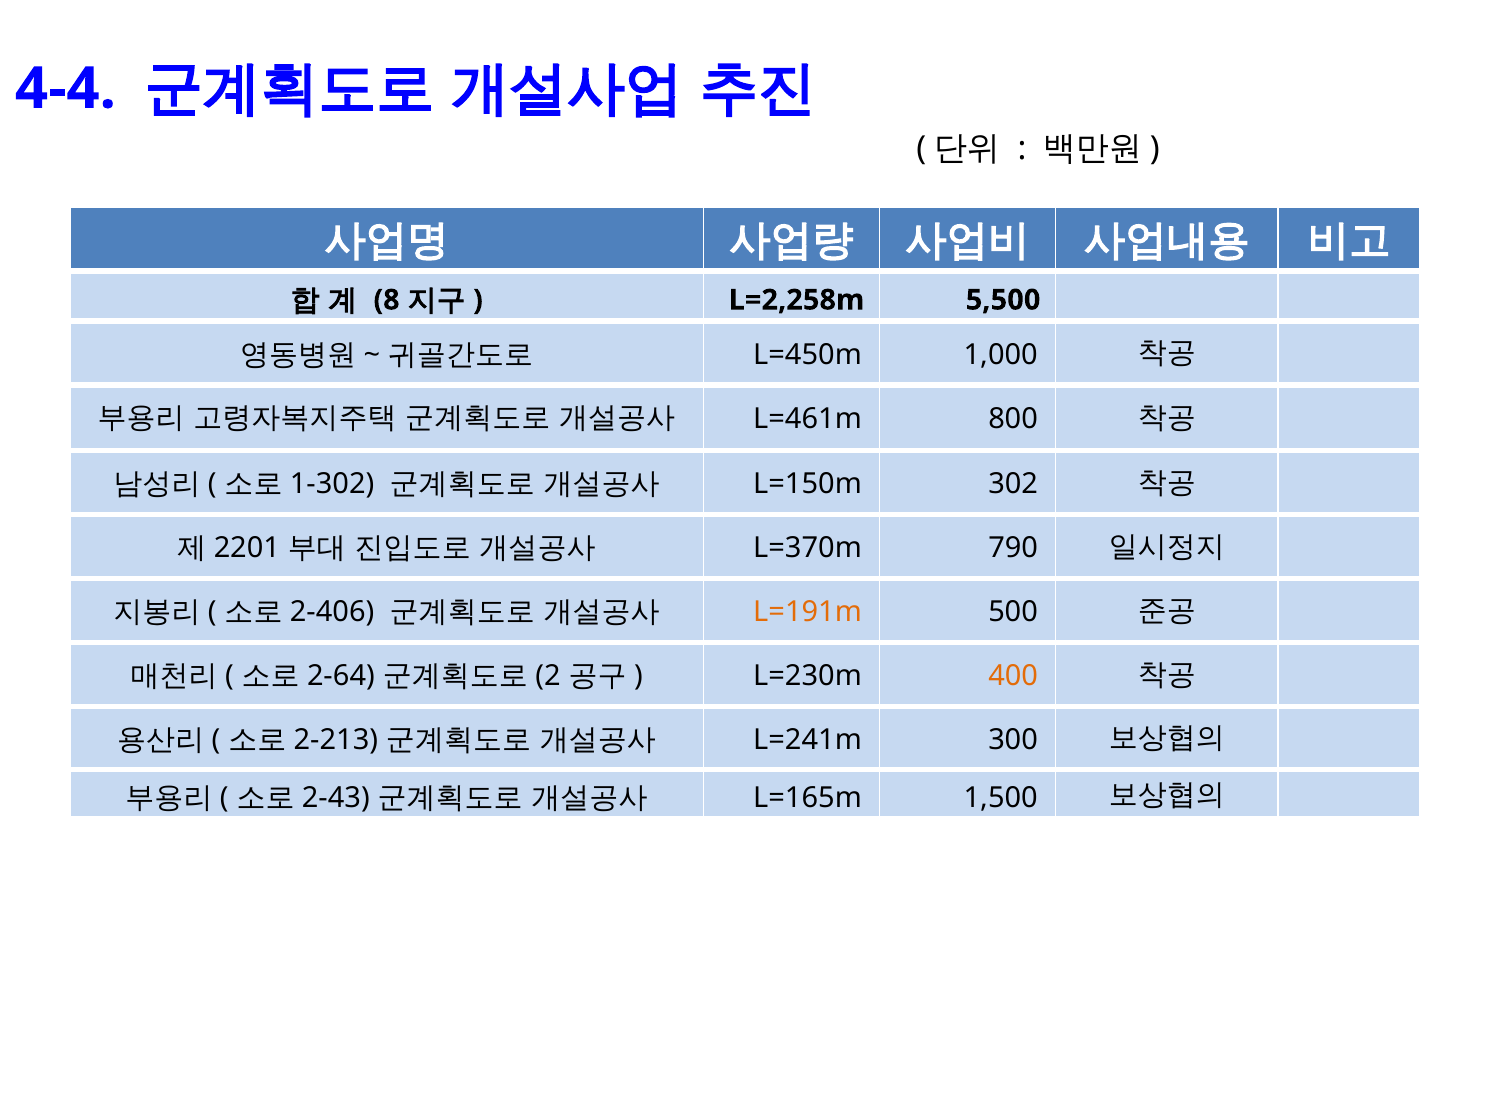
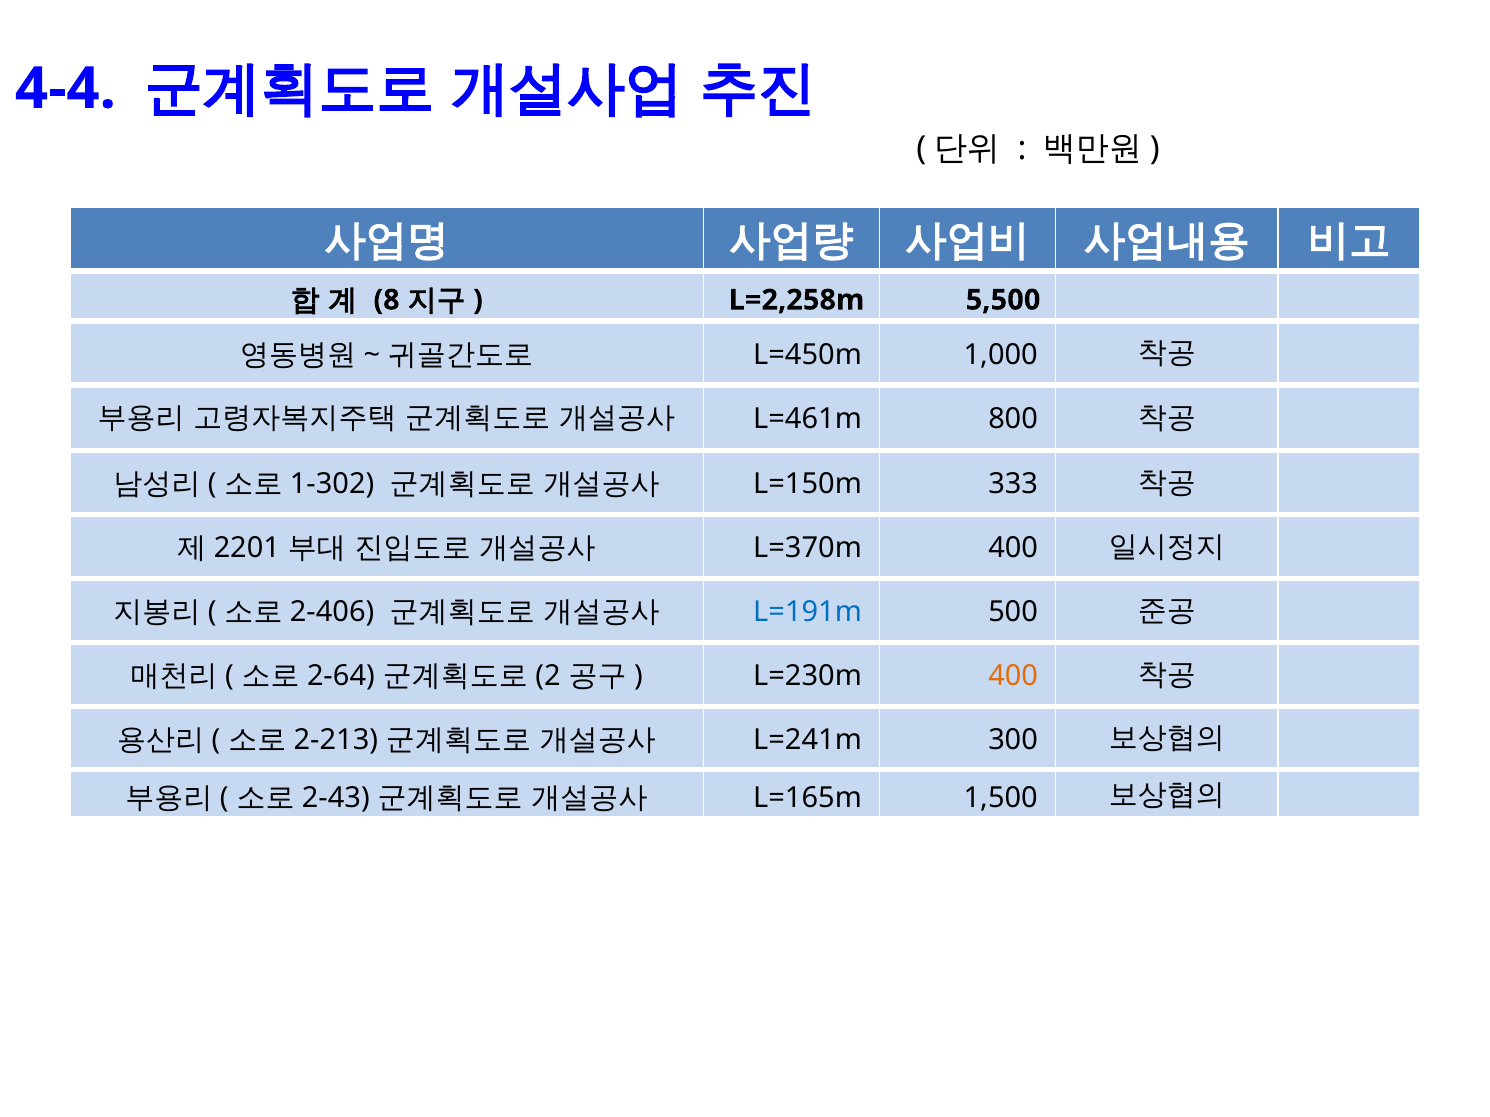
302: 302 -> 333
L=370m 790: 790 -> 400
L=191m colour: orange -> blue
